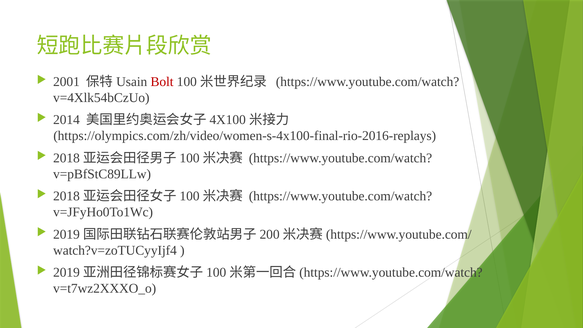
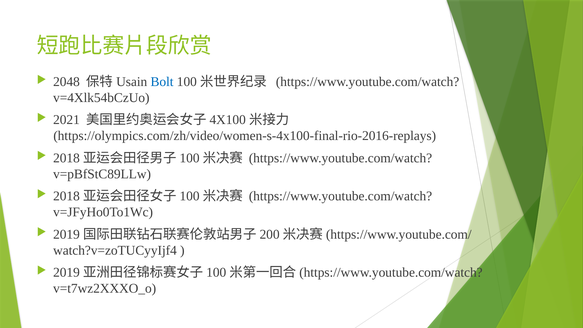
2001: 2001 -> 2048
Bolt colour: red -> blue
2014: 2014 -> 2021
